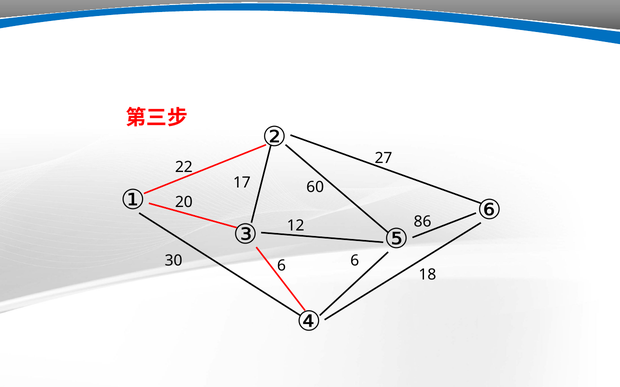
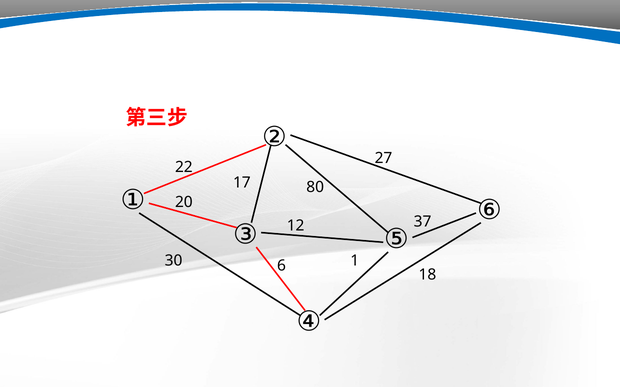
60: 60 -> 80
86: 86 -> 37
6 6: 6 -> 1
